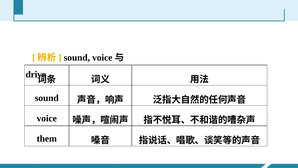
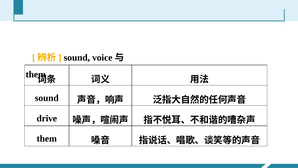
drive at (36, 74): drive -> them
voice at (47, 118): voice -> drive
